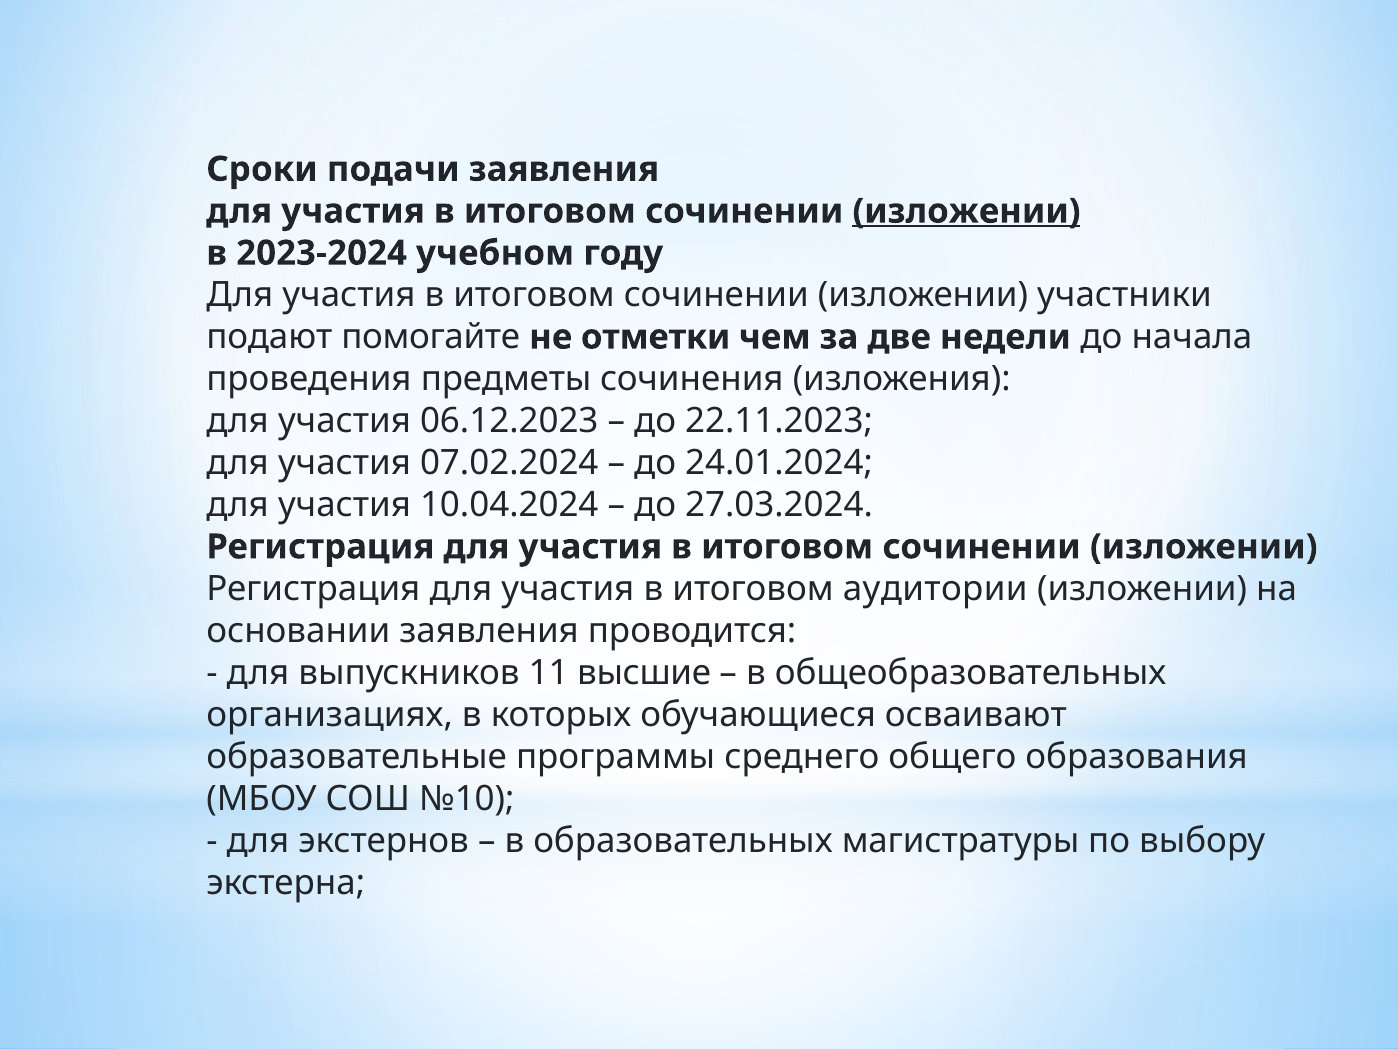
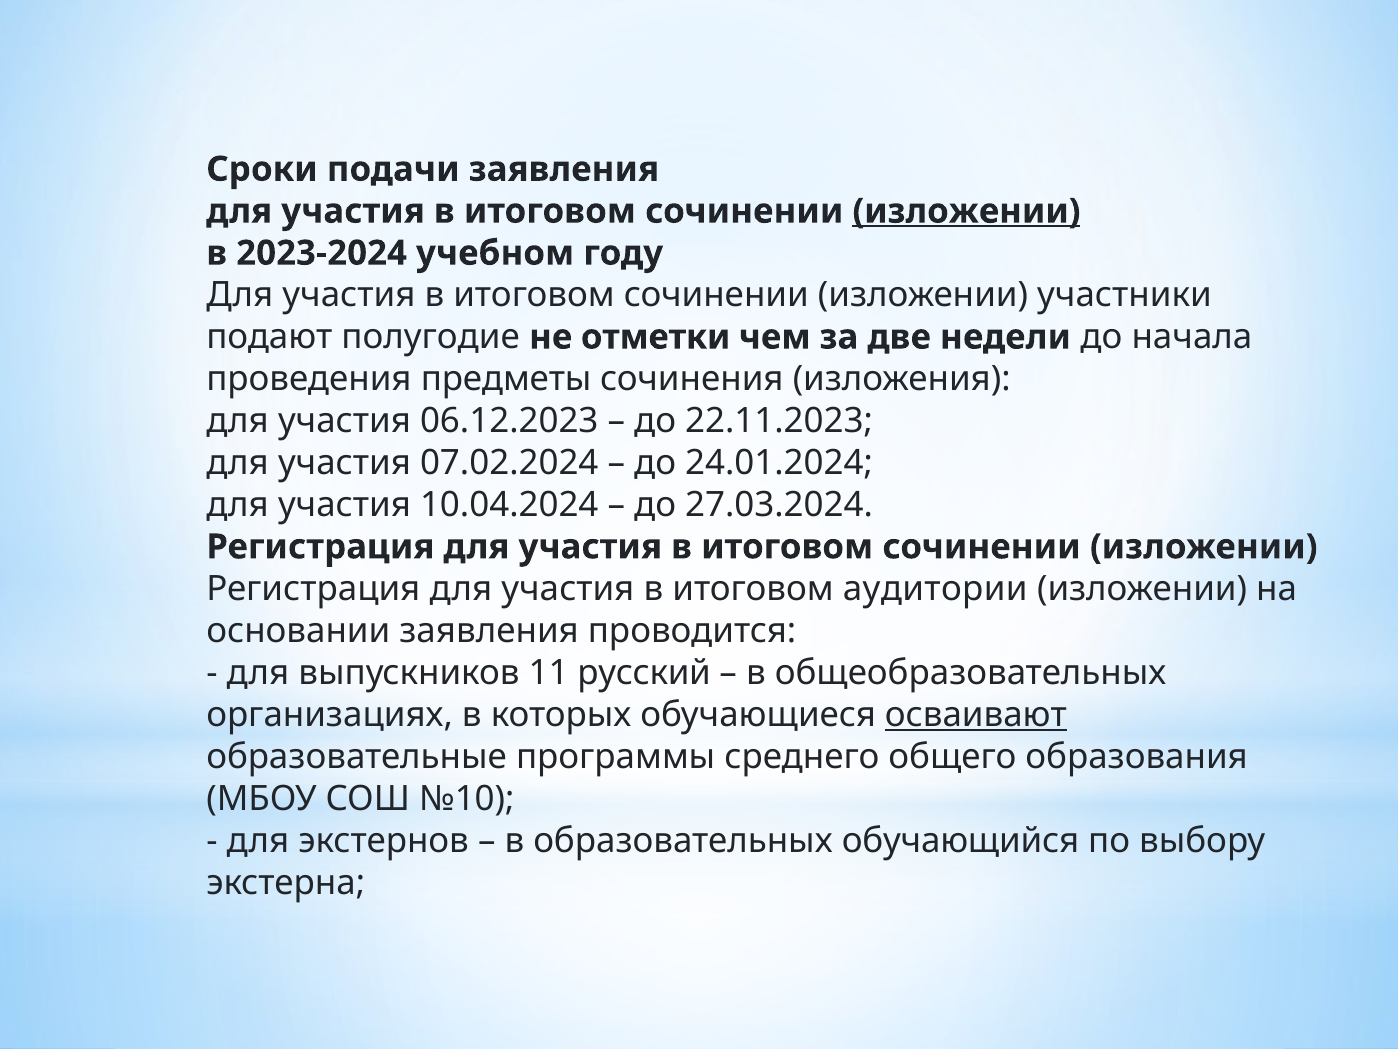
помогайте: помогайте -> полугодие
высшие: высшие -> русский
осваивают underline: none -> present
магистратуры: магистратуры -> обучающийся
